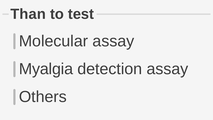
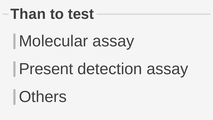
Myalgia: Myalgia -> Present
